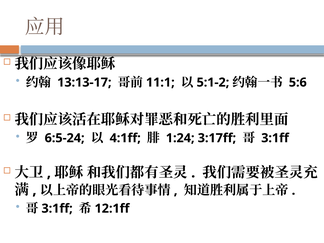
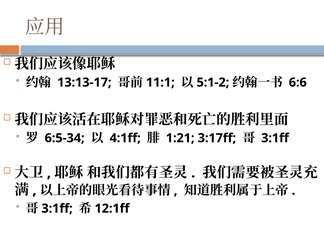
5:6: 5:6 -> 6:6
6:5-24: 6:5-24 -> 6:5-34
1:24: 1:24 -> 1:21
